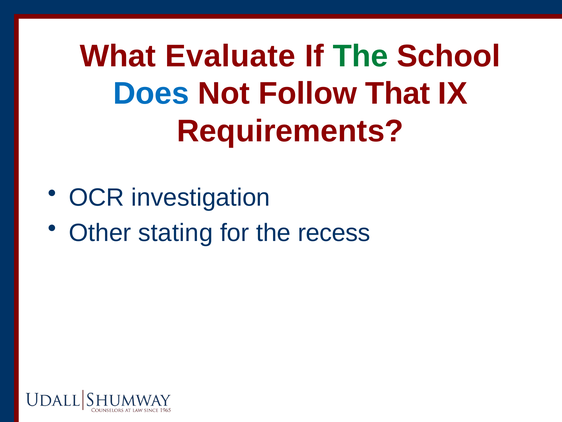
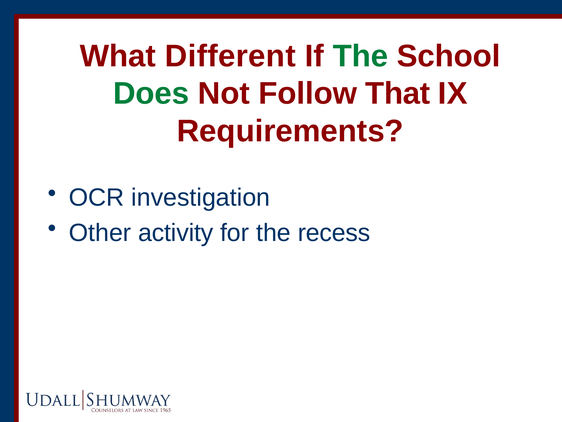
Evaluate: Evaluate -> Different
Does colour: blue -> green
stating: stating -> activity
